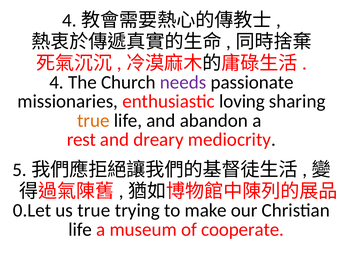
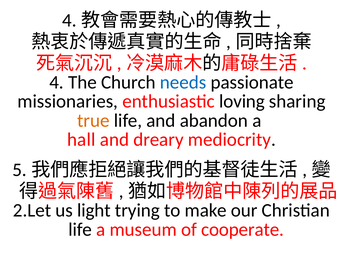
needs colour: purple -> blue
rest: rest -> hall
0.Let: 0.Let -> 2.Let
us true: true -> light
